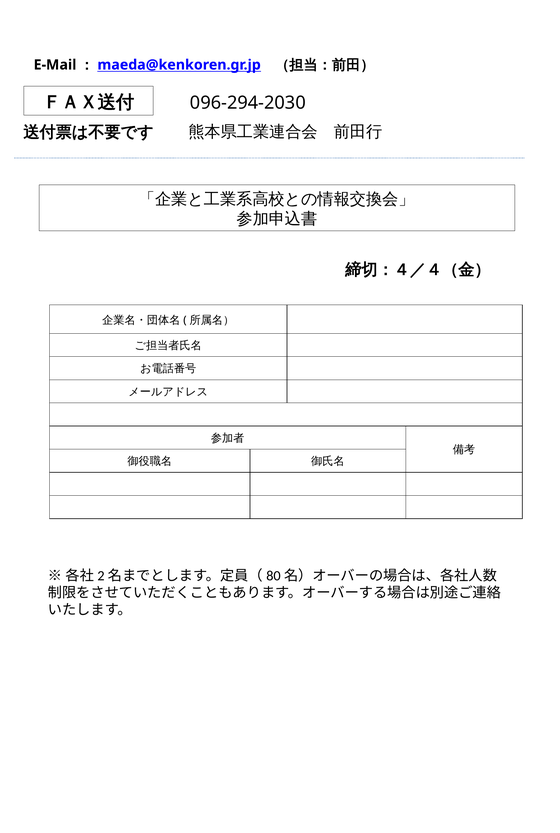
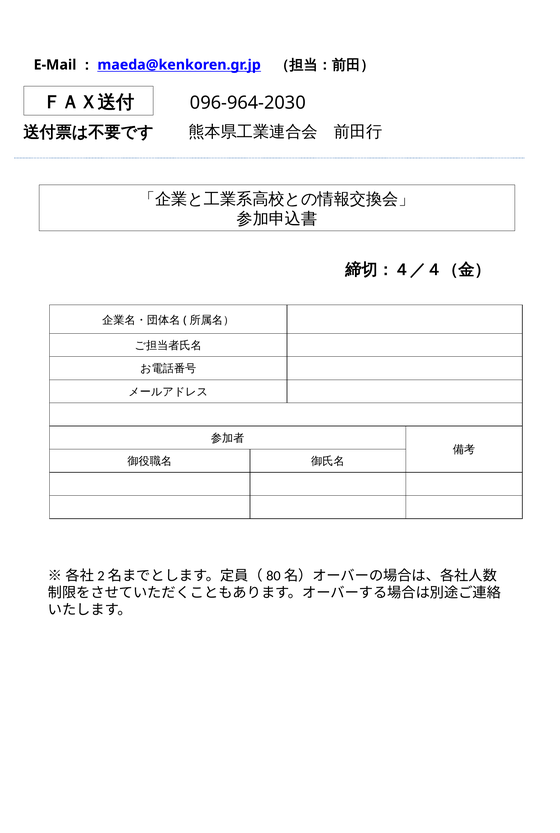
096-294-2030: 096-294-2030 -> 096-964-2030
